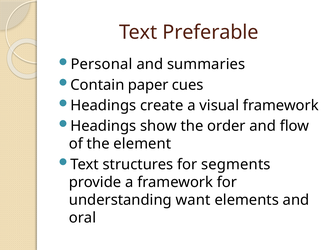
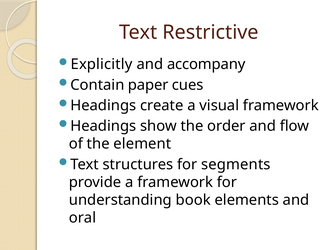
Preferable: Preferable -> Restrictive
Personal: Personal -> Explicitly
summaries: summaries -> accompany
want: want -> book
